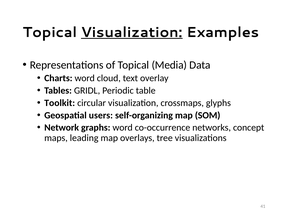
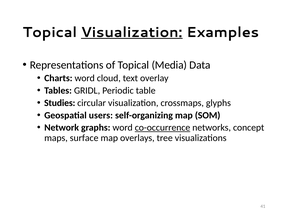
Toolkit: Toolkit -> Studies
co-occurrence underline: none -> present
leading: leading -> surface
